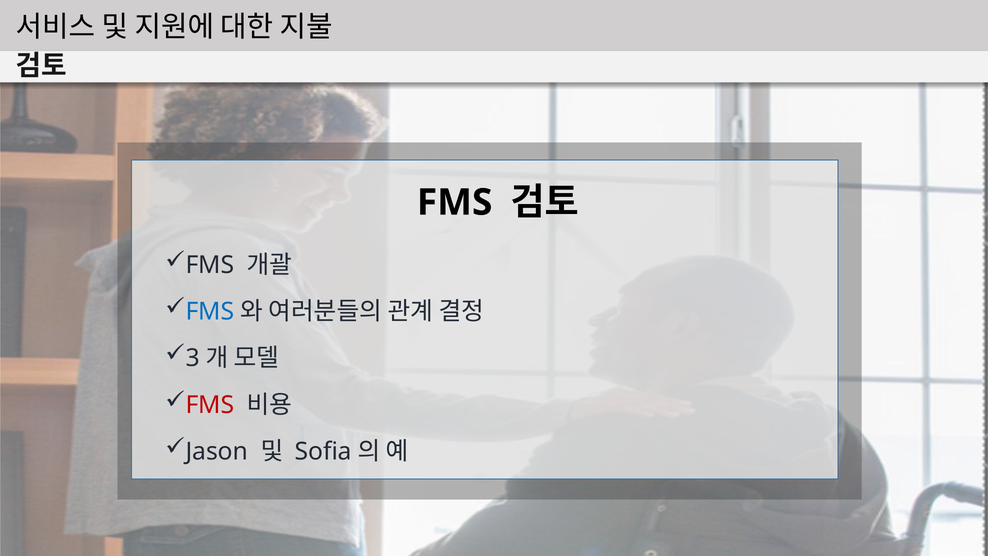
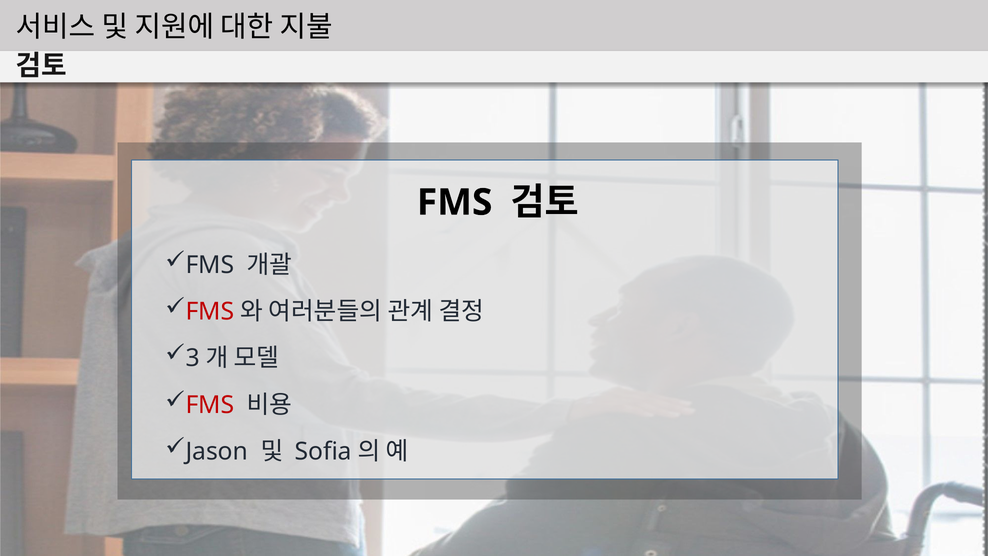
FMS at (210, 312) colour: blue -> red
